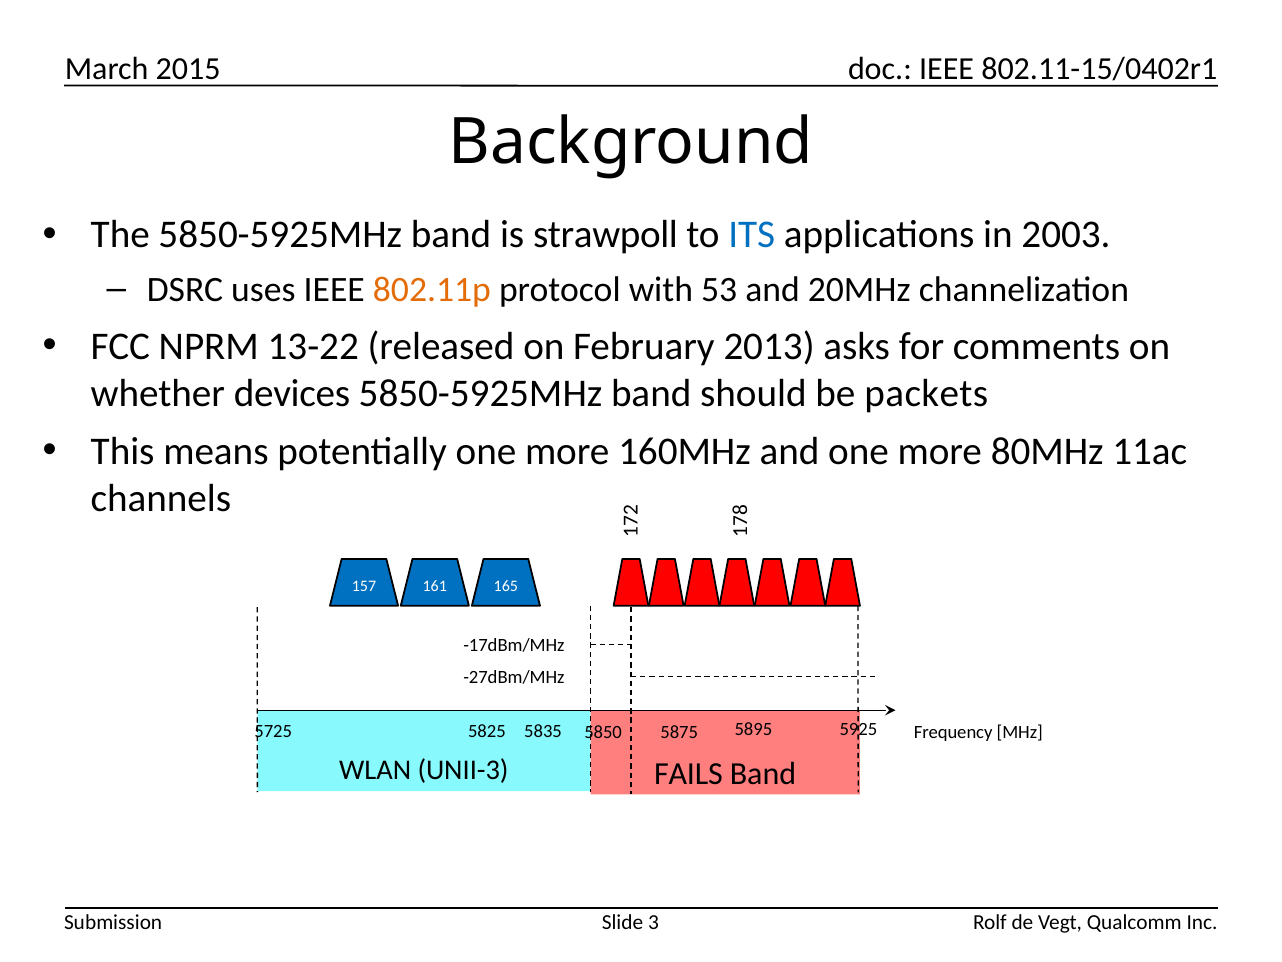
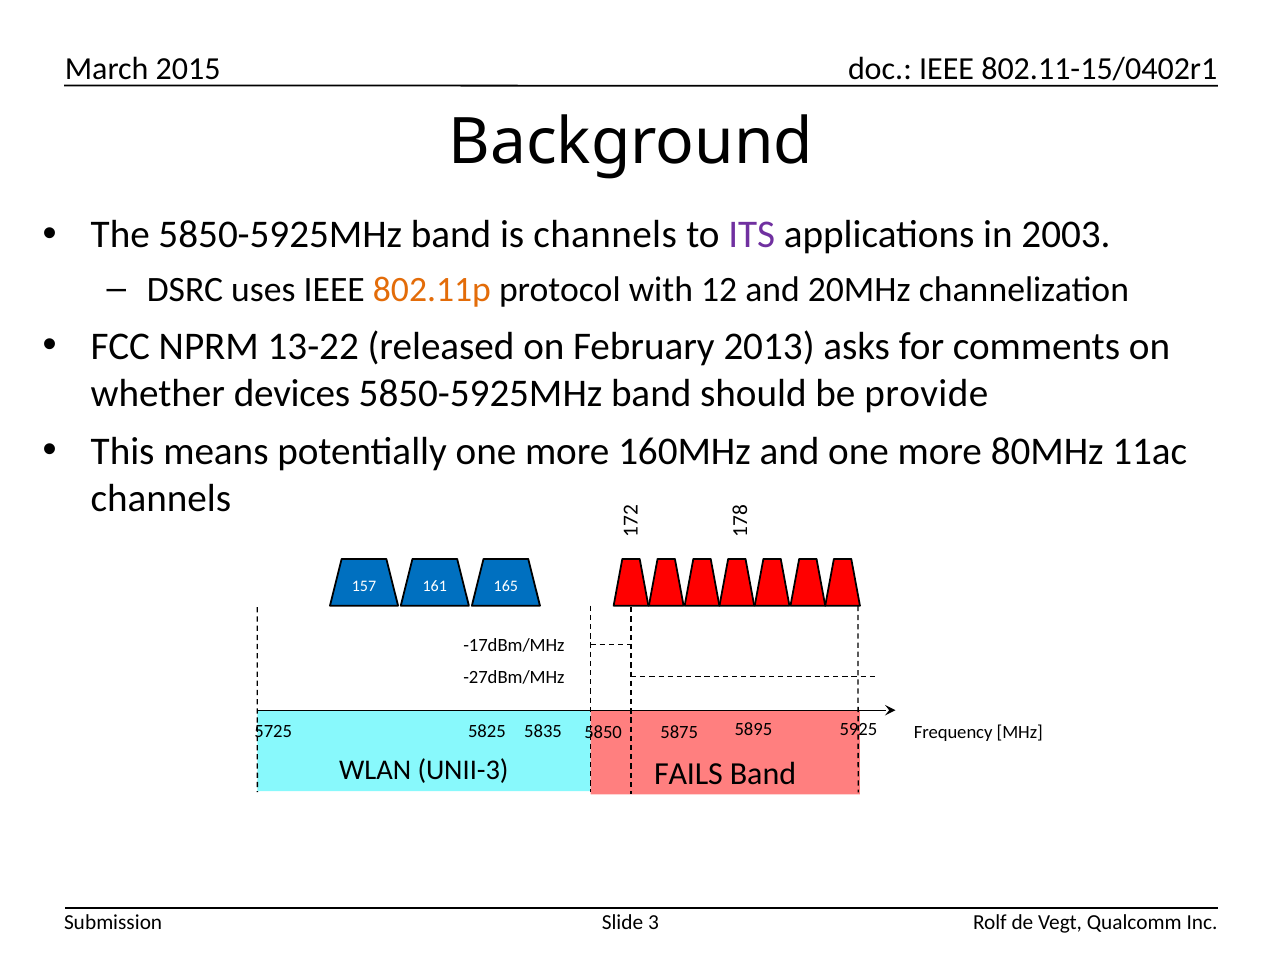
is strawpoll: strawpoll -> channels
ITS colour: blue -> purple
53: 53 -> 12
packets: packets -> provide
